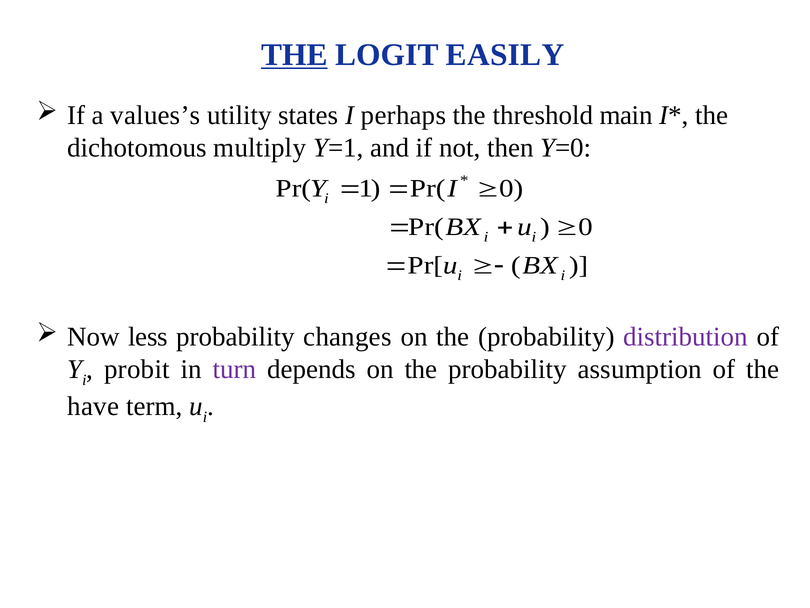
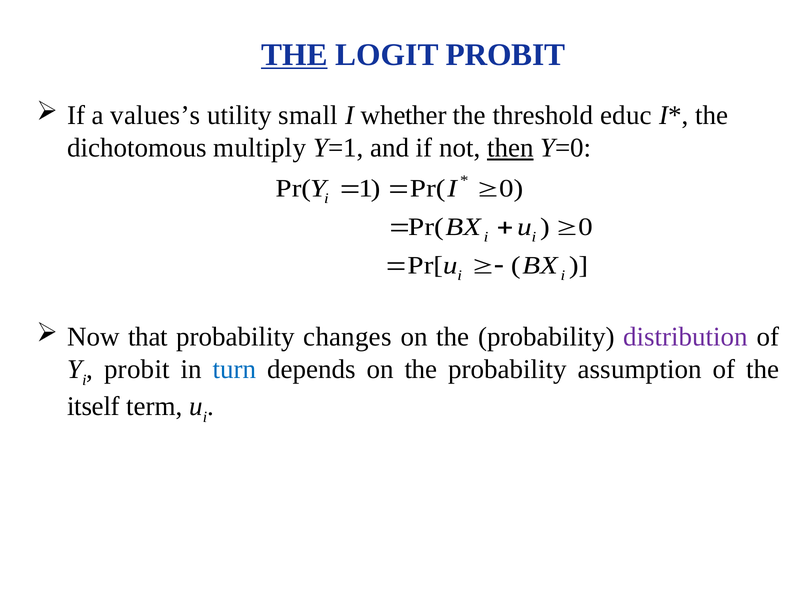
LOGIT EASILY: EASILY -> PROBIT
states: states -> small
perhaps: perhaps -> whether
main: main -> educ
then underline: none -> present
less: less -> that
turn colour: purple -> blue
have: have -> itself
